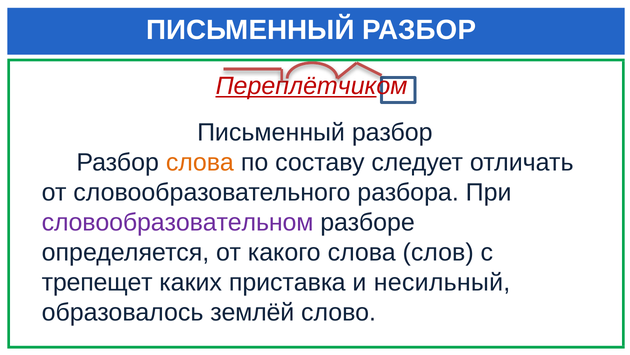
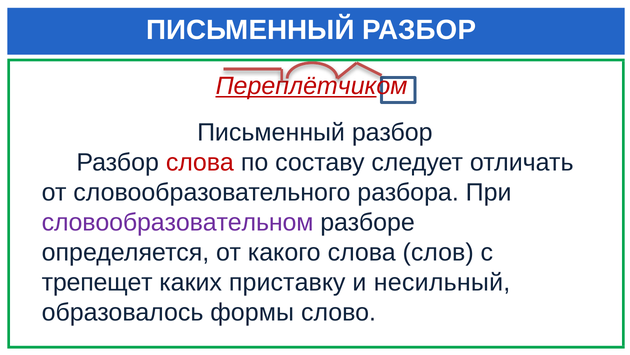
слова at (200, 162) colour: orange -> red
приставка: приставка -> приставку
землёй: землёй -> формы
